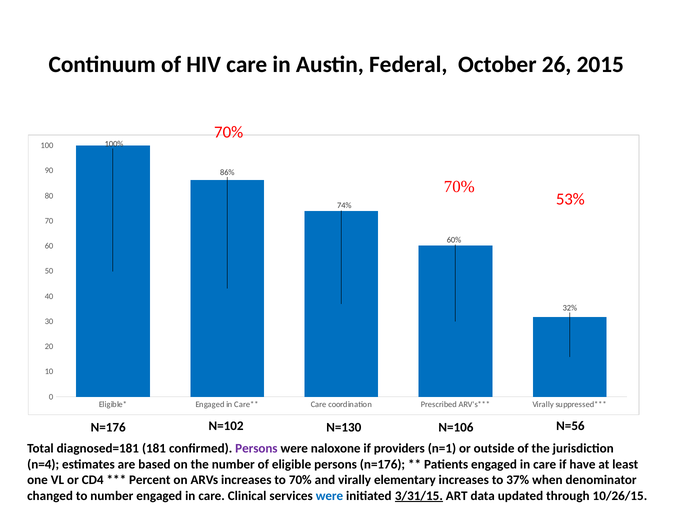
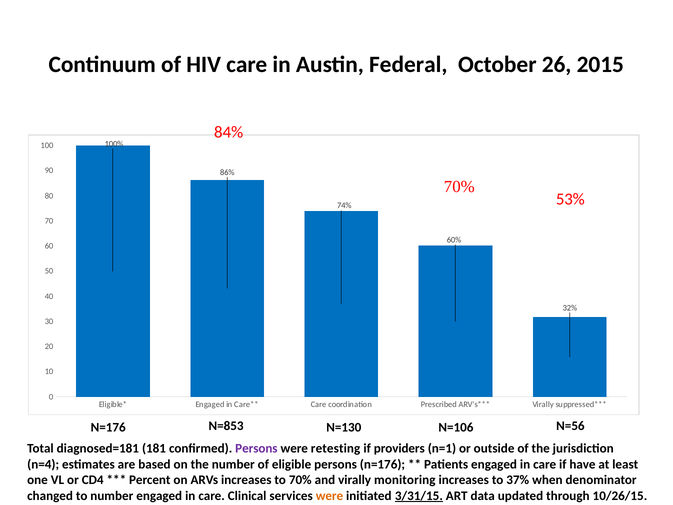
70% at (229, 132): 70% -> 84%
N=102: N=102 -> N=853
naloxone: naloxone -> retesting
elementary: elementary -> monitoring
were at (329, 496) colour: blue -> orange
